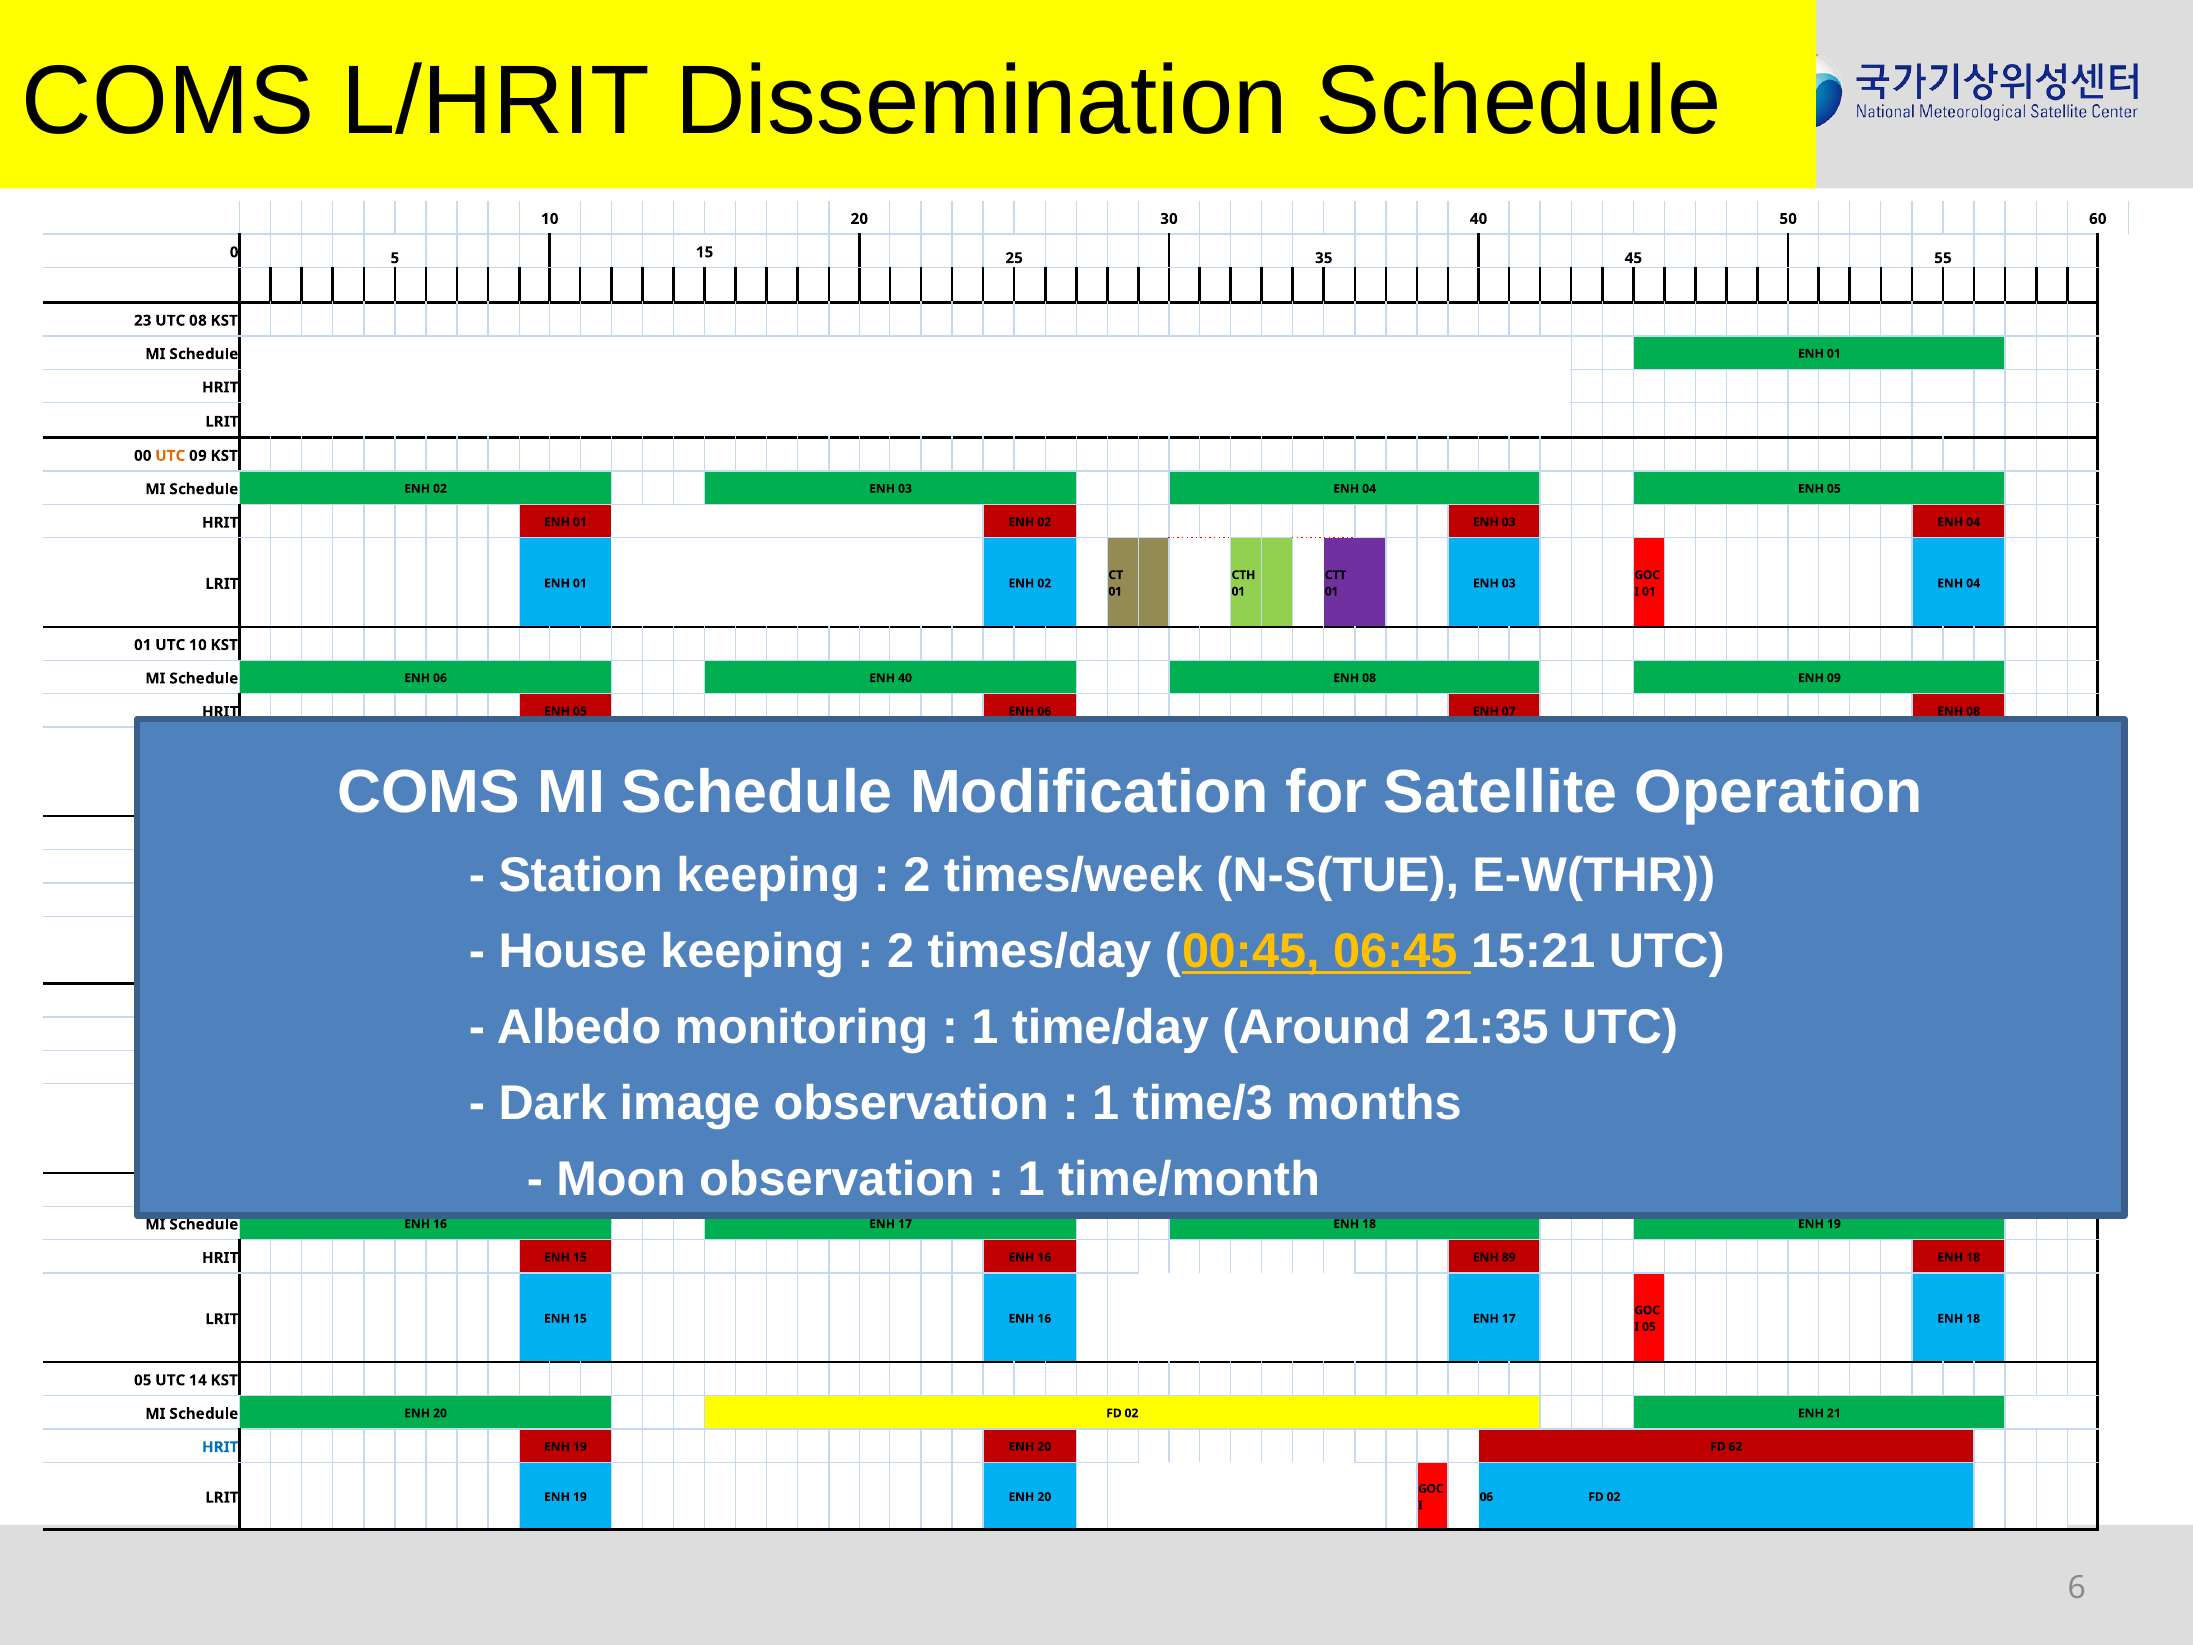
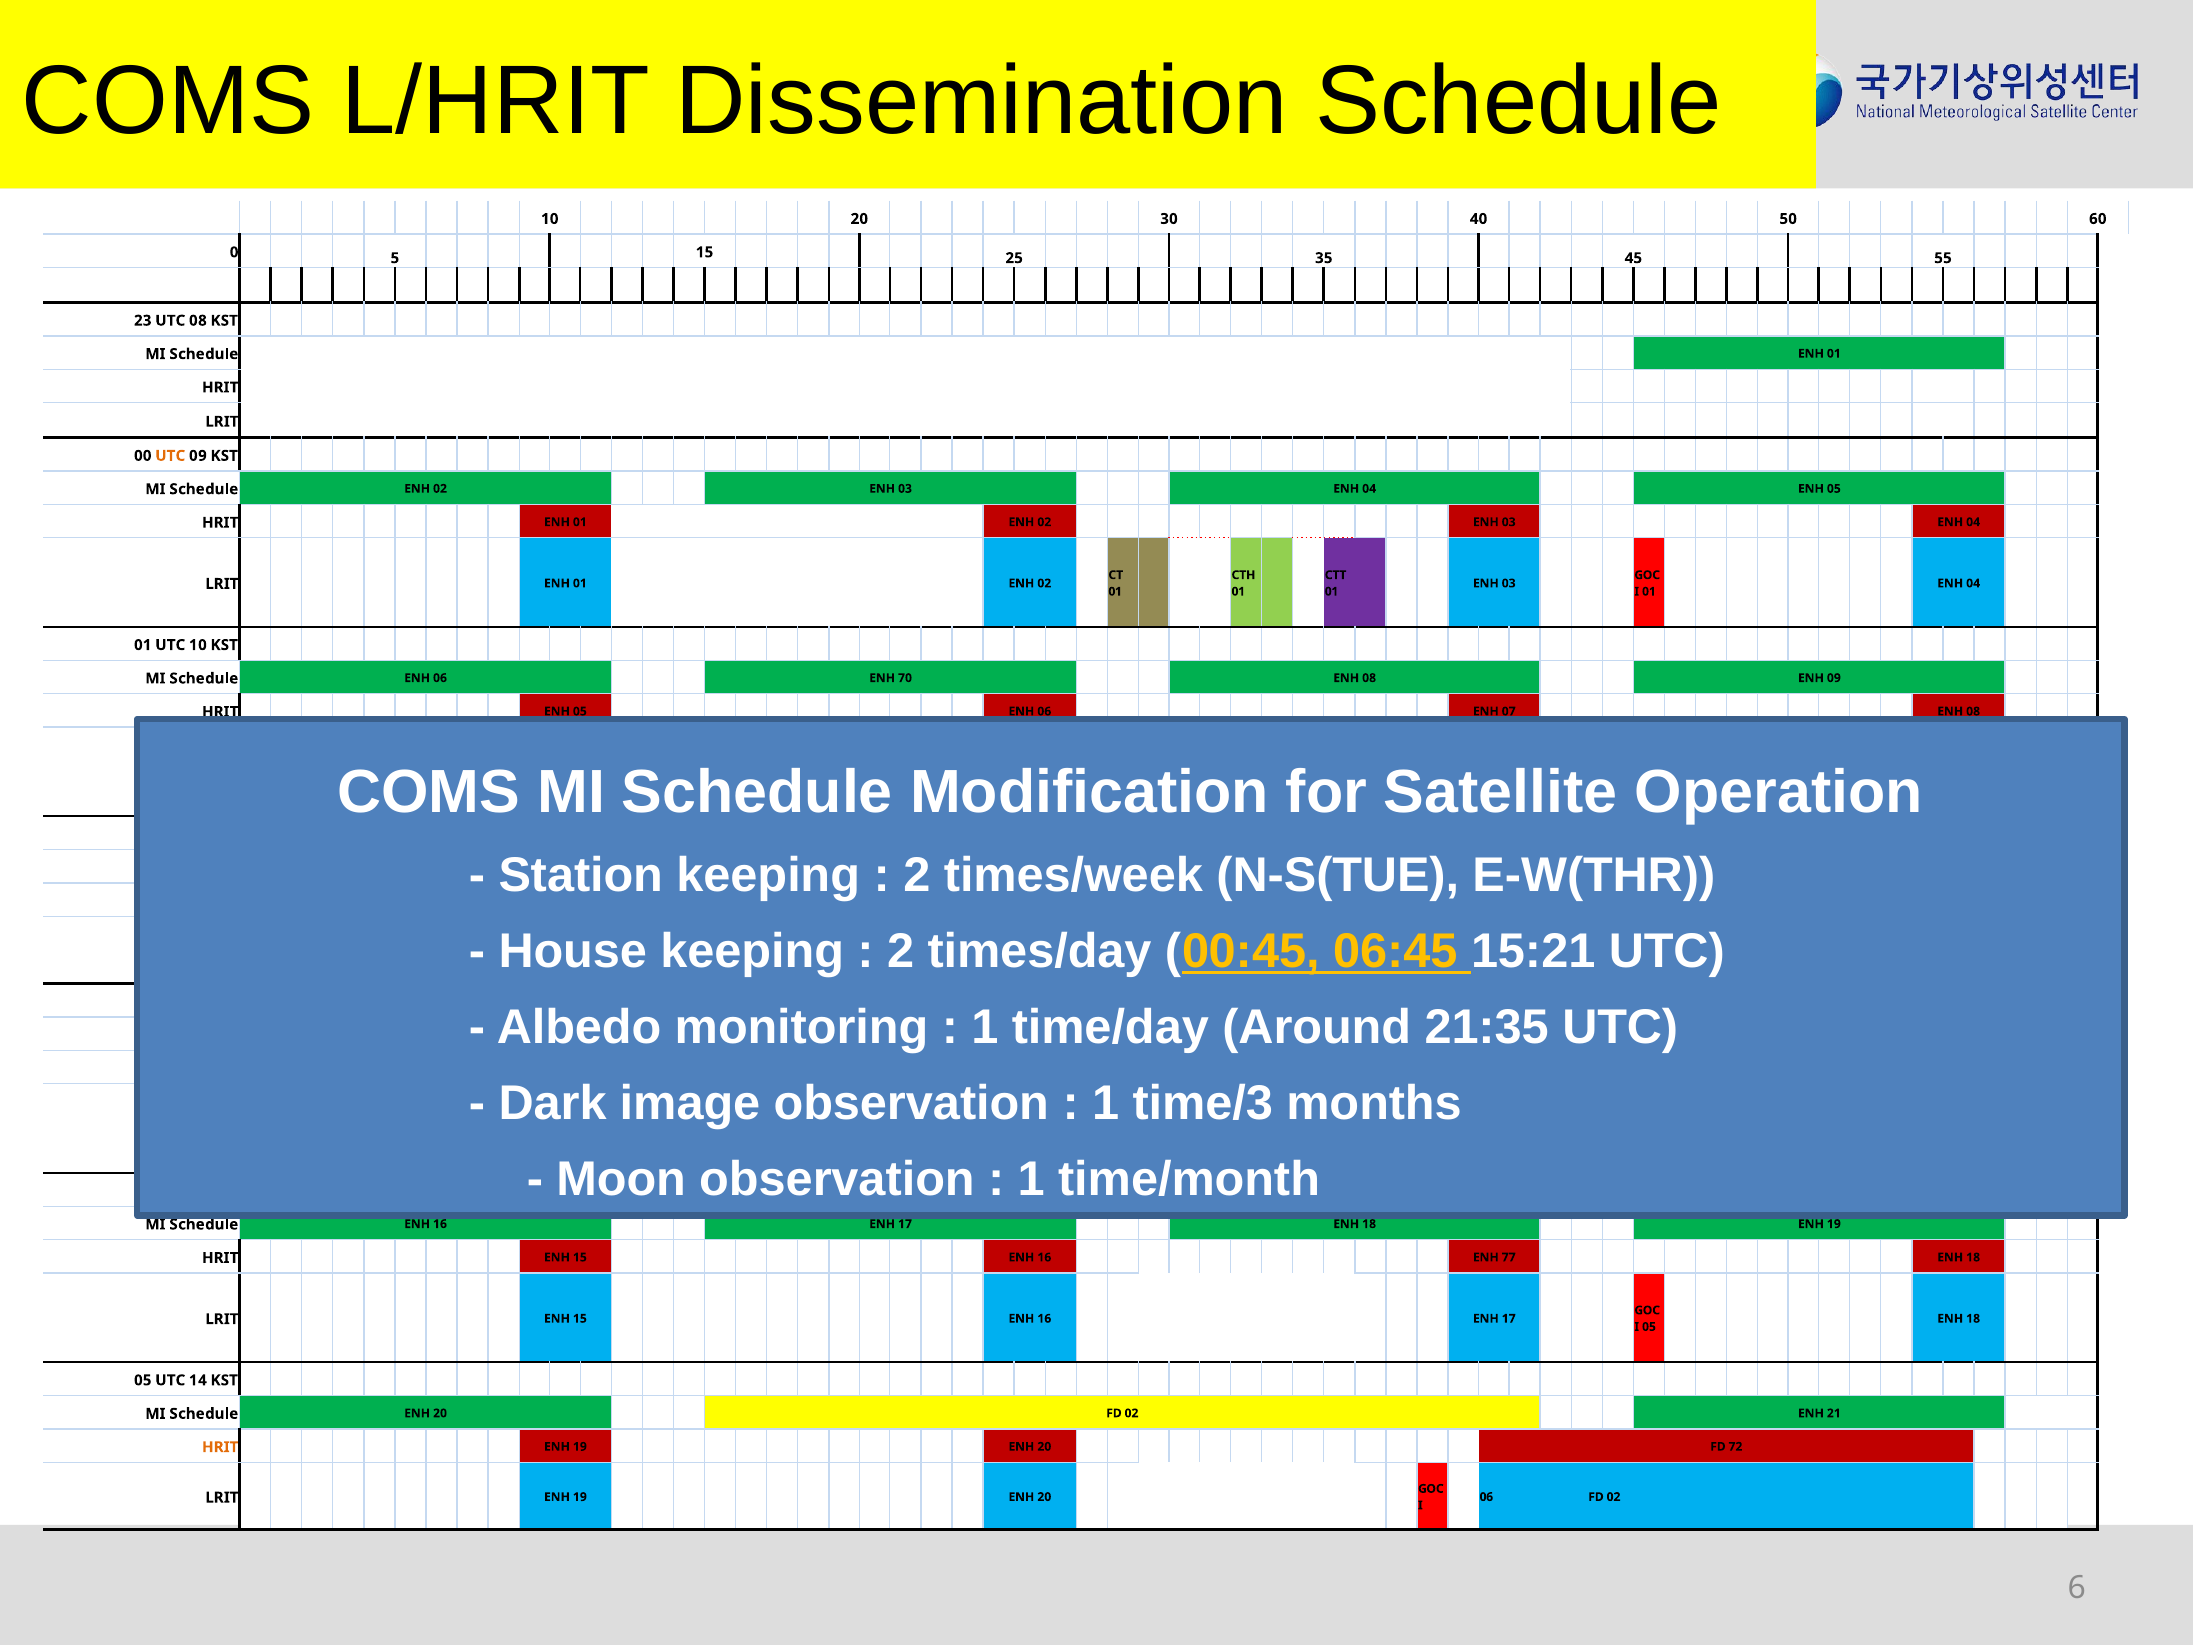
ENH 40: 40 -> 70
89: 89 -> 77
HRIT at (220, 1447) colour: blue -> orange
62: 62 -> 72
